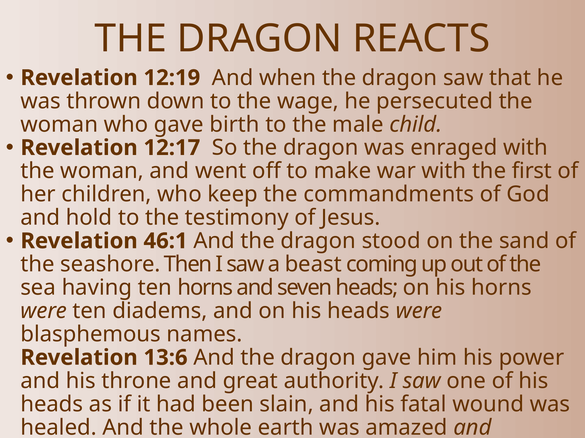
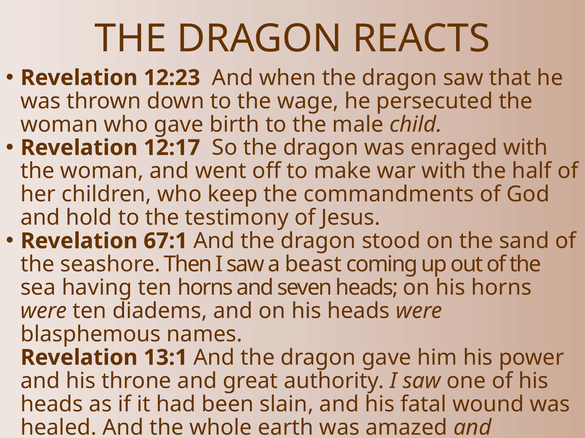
12:19: 12:19 -> 12:23
first: first -> half
46:1: 46:1 -> 67:1
13:6: 13:6 -> 13:1
